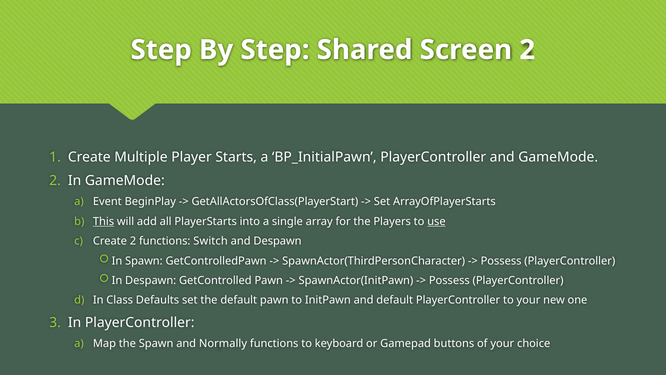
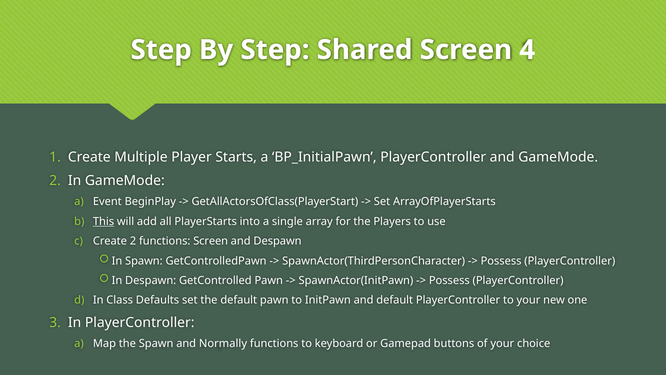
Screen 2: 2 -> 4
use underline: present -> none
functions Switch: Switch -> Screen
